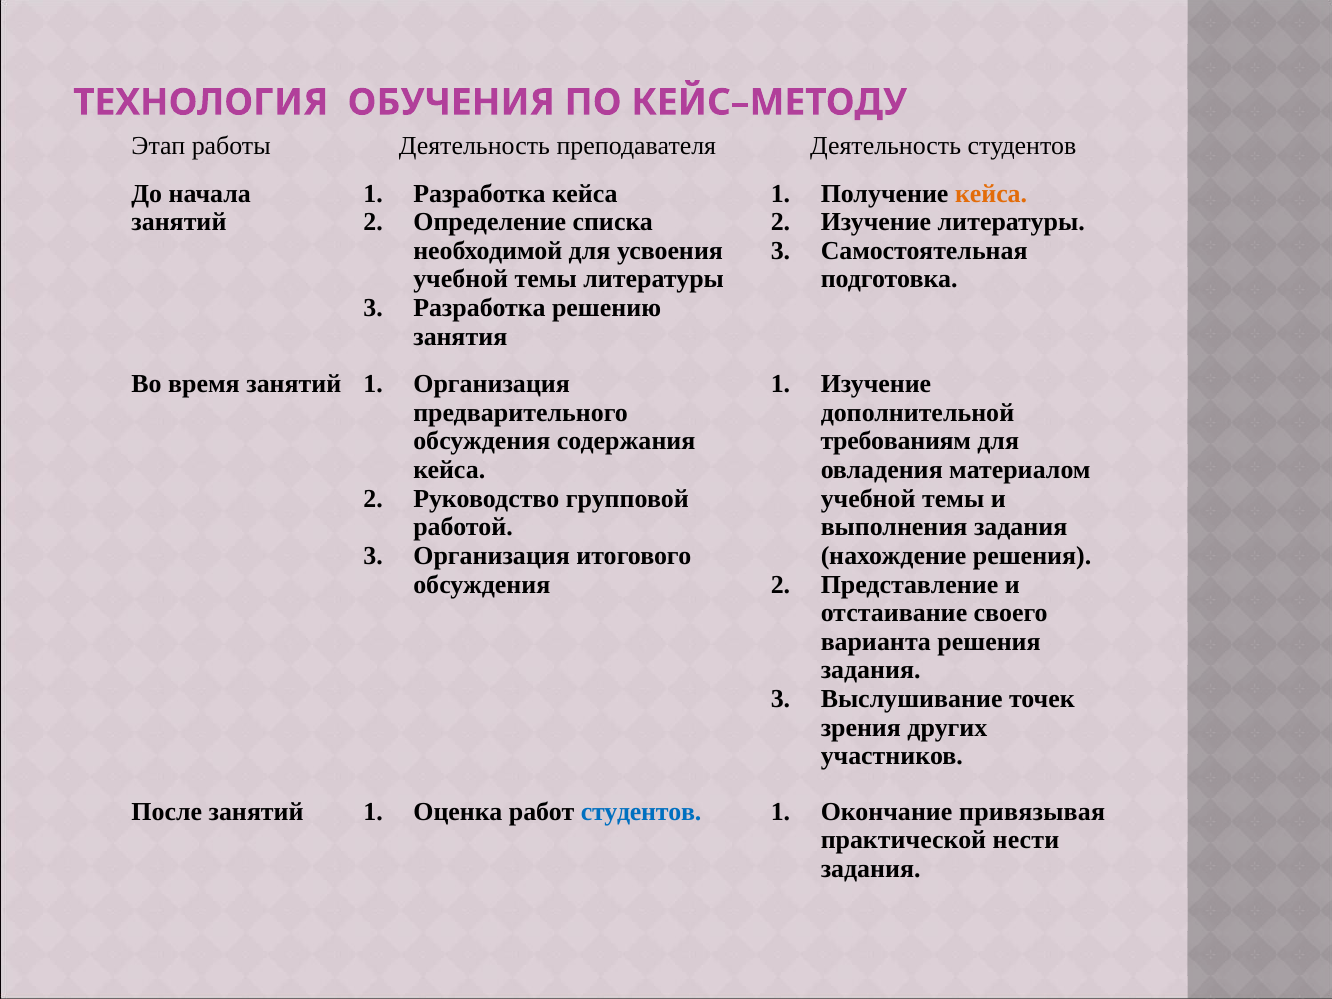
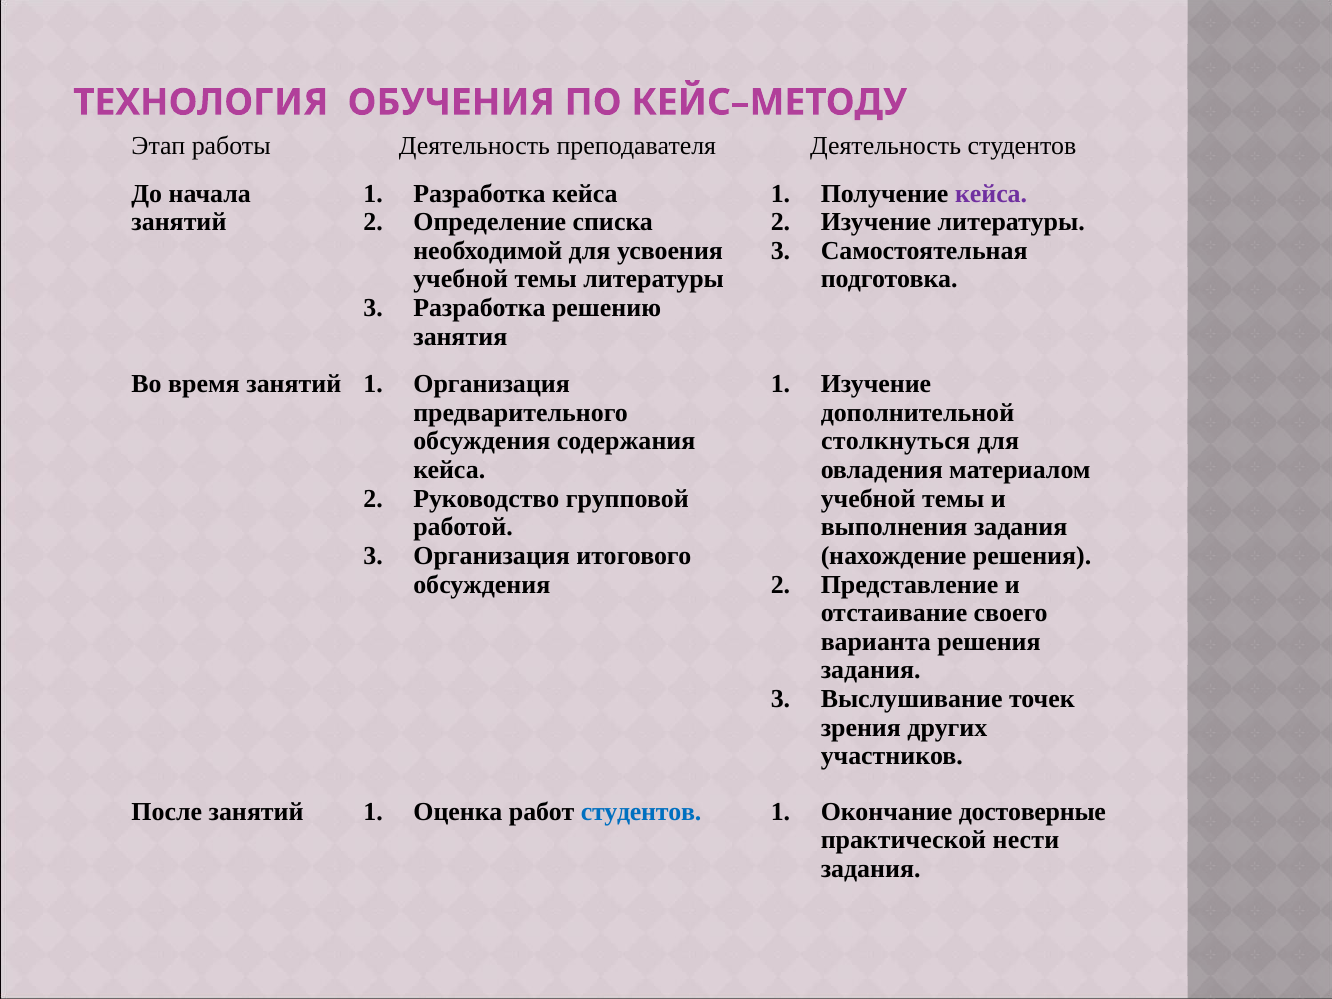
кейса at (991, 193) colour: orange -> purple
требованиям: требованиям -> столкнуться
привязывая: привязывая -> достоверные
